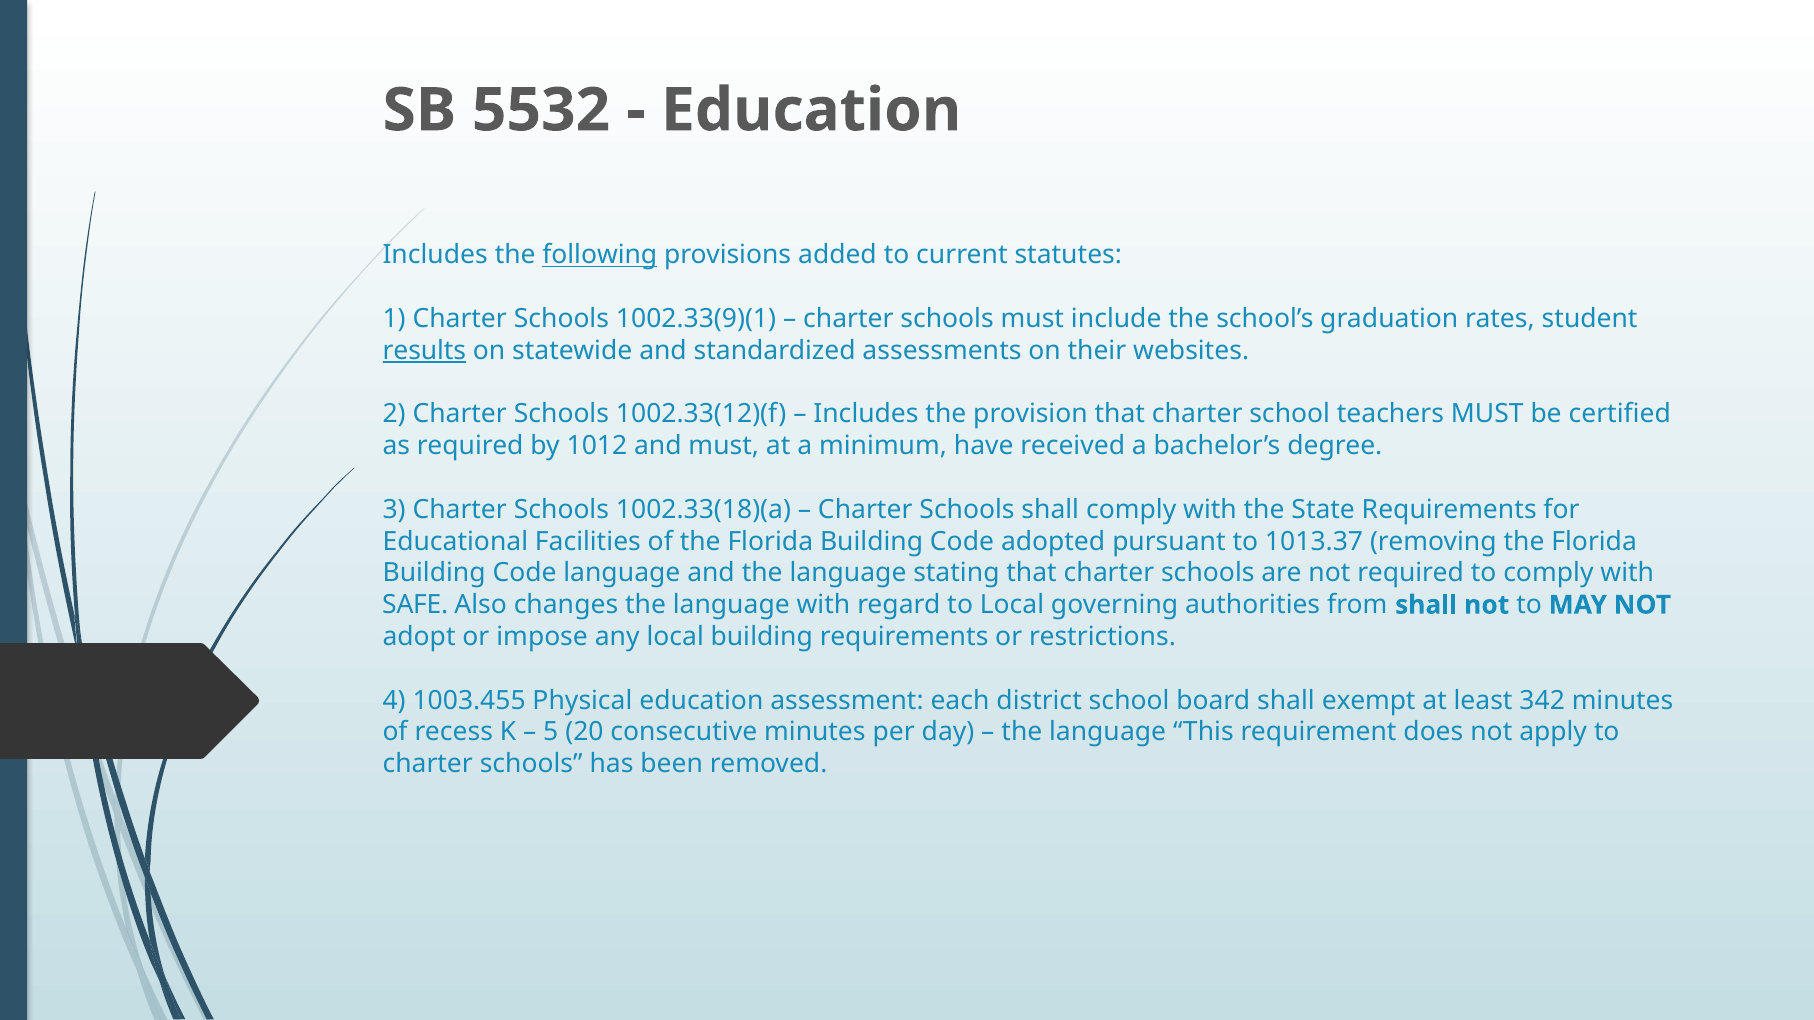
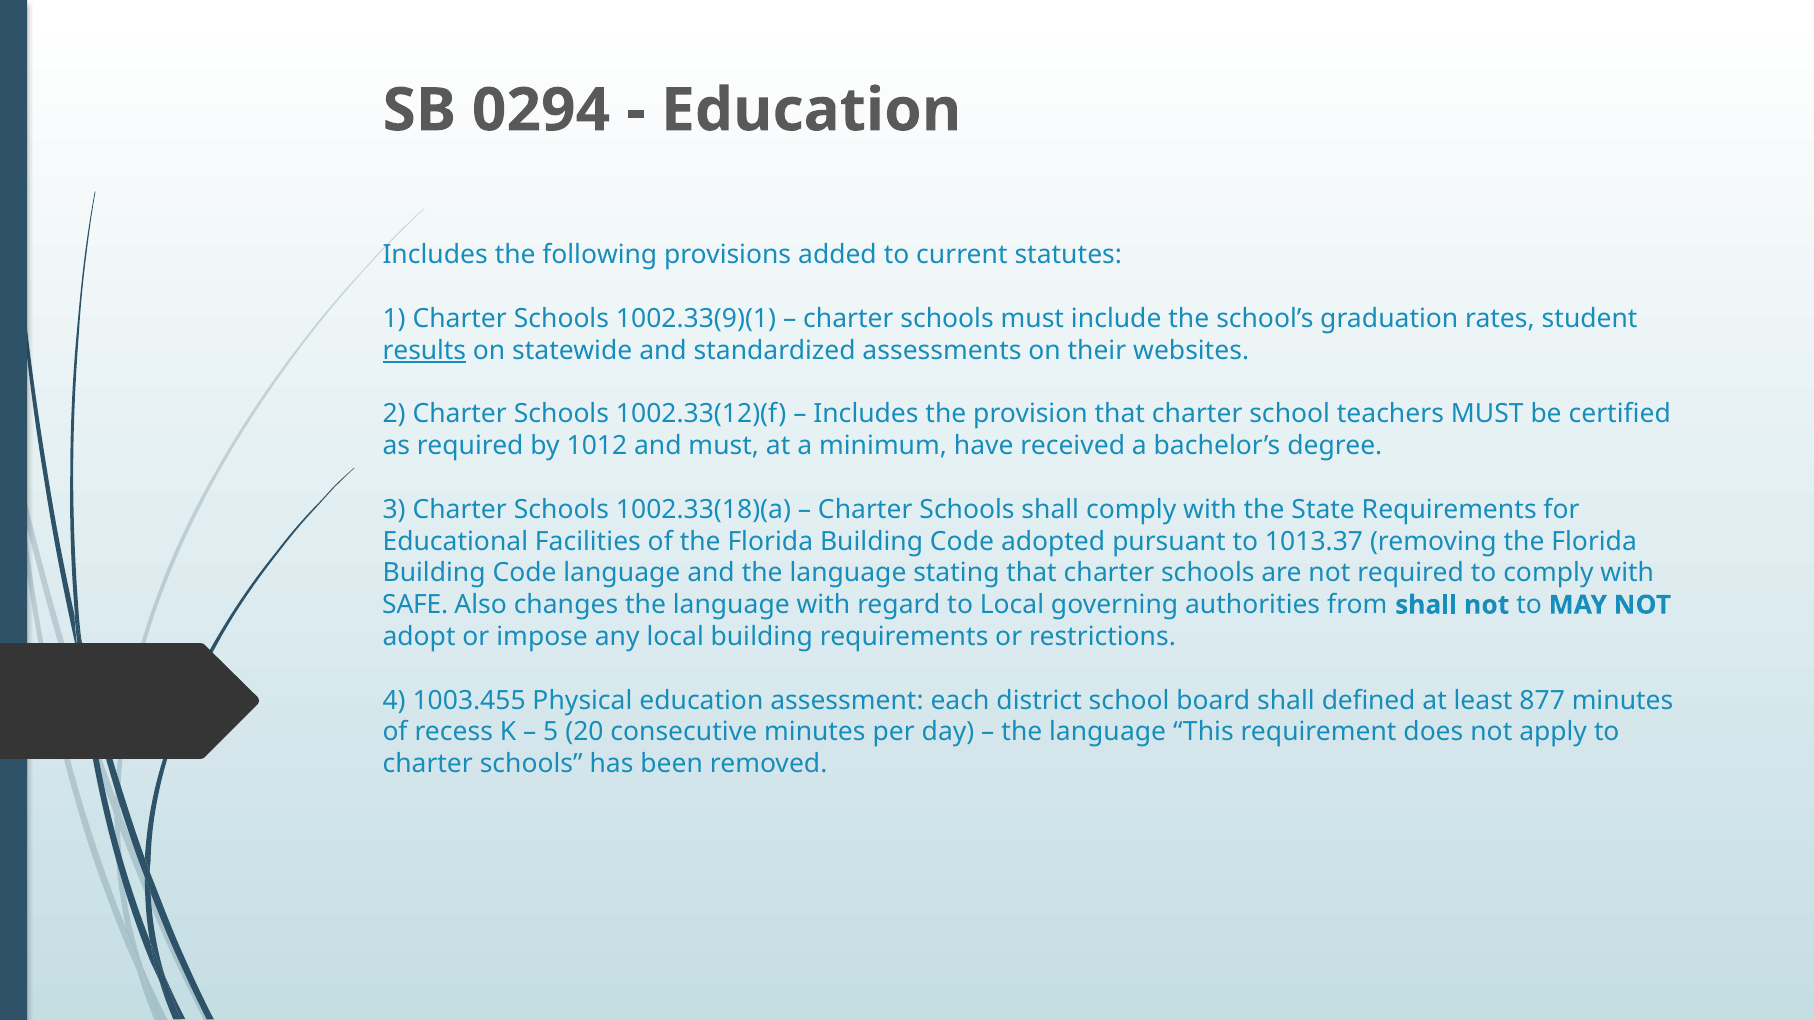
5532: 5532 -> 0294
following underline: present -> none
exempt: exempt -> defined
342: 342 -> 877
